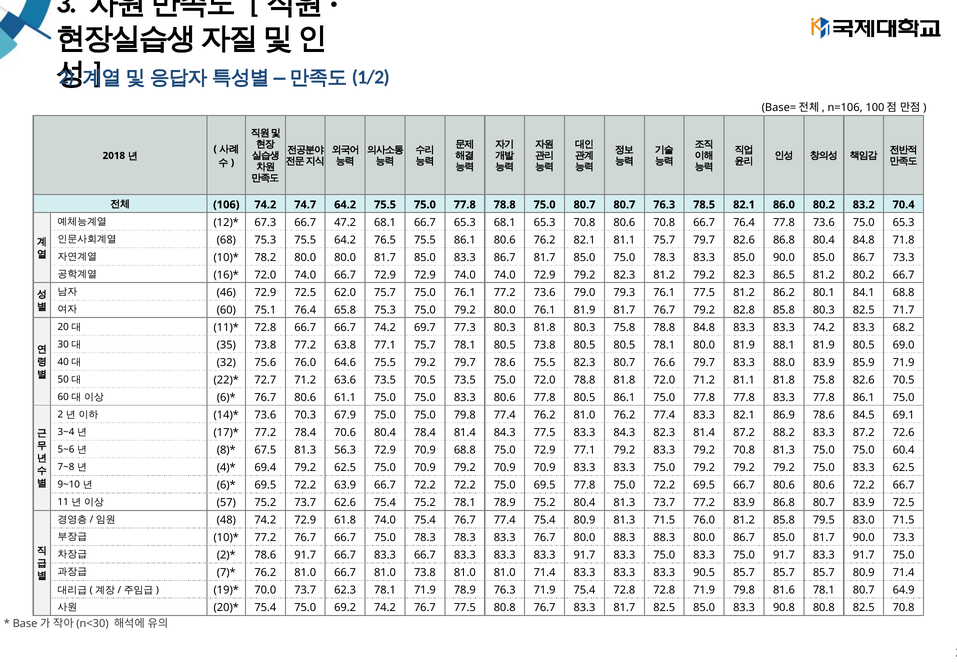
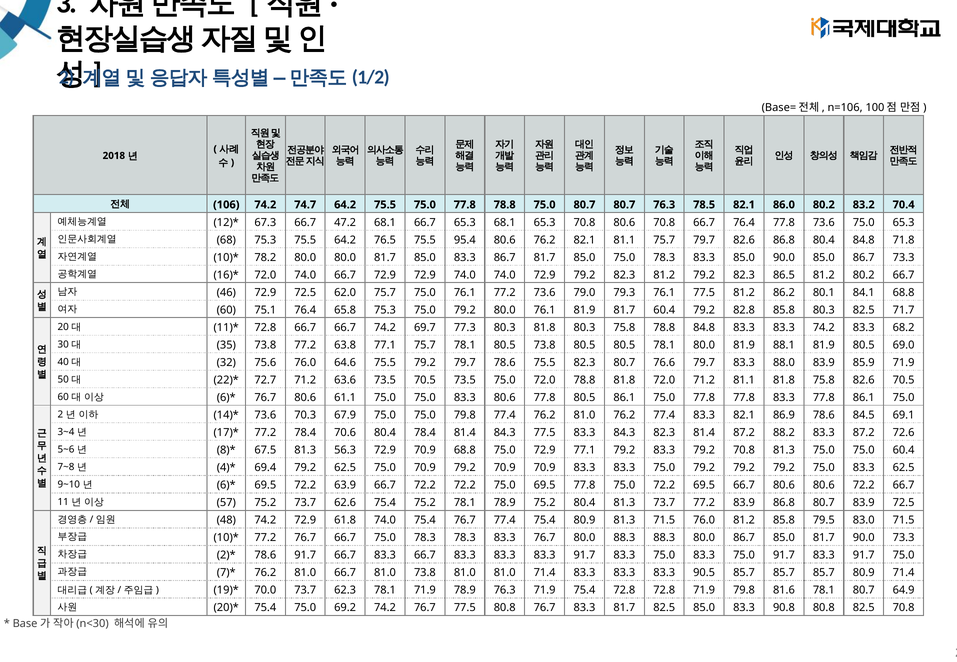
75.5 86.1: 86.1 -> 95.4
81.7 76.7: 76.7 -> 60.4
